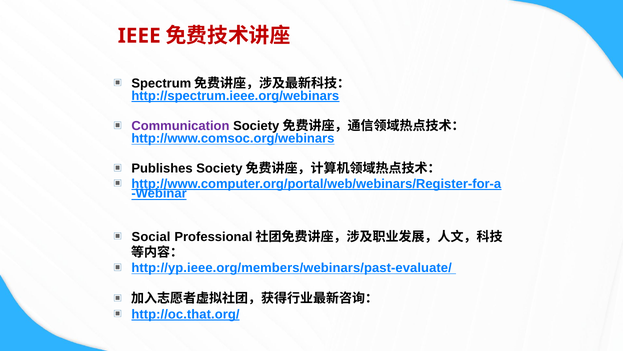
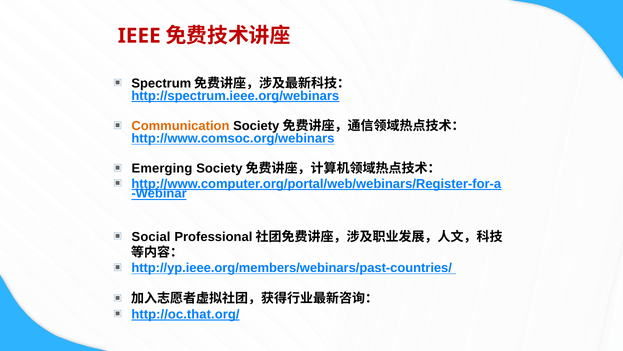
Communication colour: purple -> orange
Publishes: Publishes -> Emerging
http://yp.ieee.org/members/webinars/past-evaluate/: http://yp.ieee.org/members/webinars/past-evaluate/ -> http://yp.ieee.org/members/webinars/past-countries/
